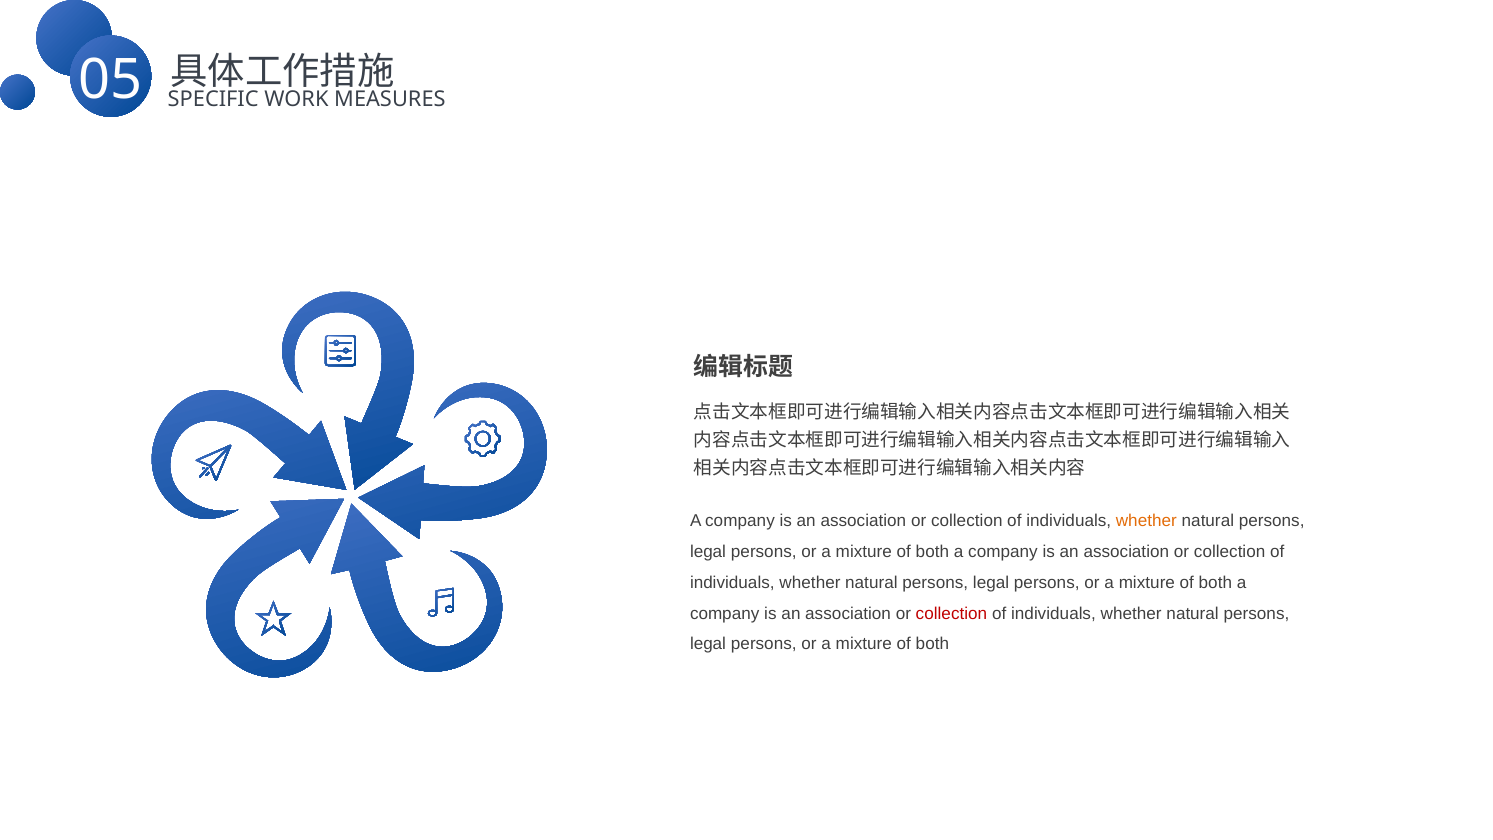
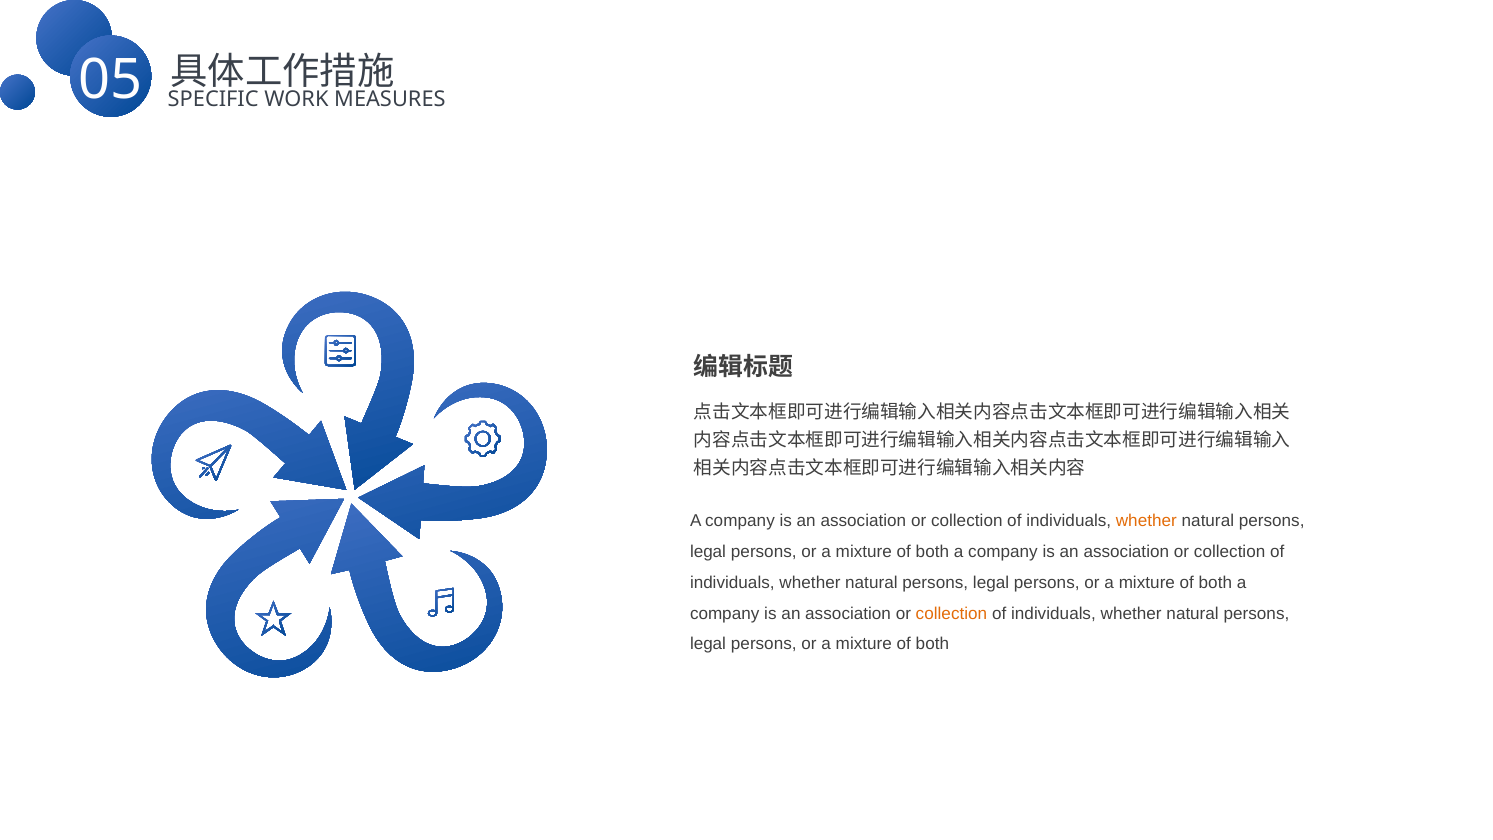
collection at (951, 613) colour: red -> orange
